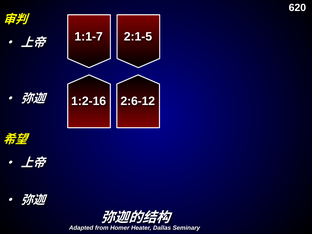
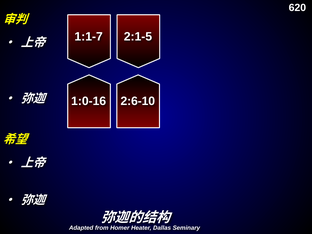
1:2-16: 1:2-16 -> 1:0-16
2:6-12: 2:6-12 -> 2:6-10
